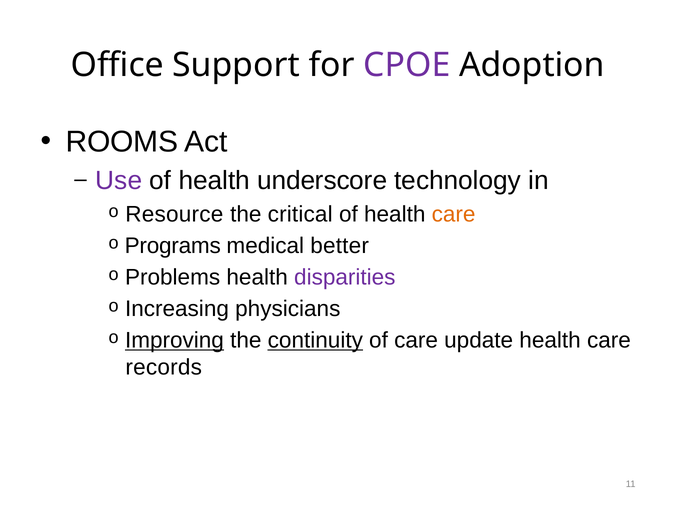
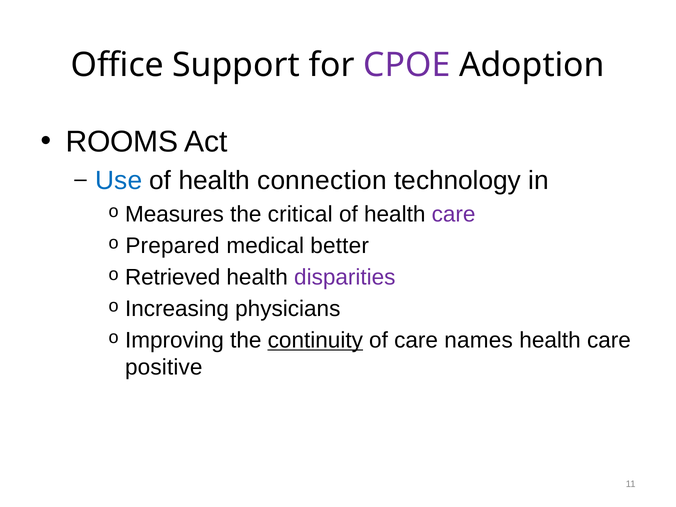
Use colour: purple -> blue
underscore: underscore -> connection
Resource: Resource -> Measures
care at (454, 214) colour: orange -> purple
Programs: Programs -> Prepared
Problems: Problems -> Retrieved
Improving underline: present -> none
update: update -> names
records: records -> positive
